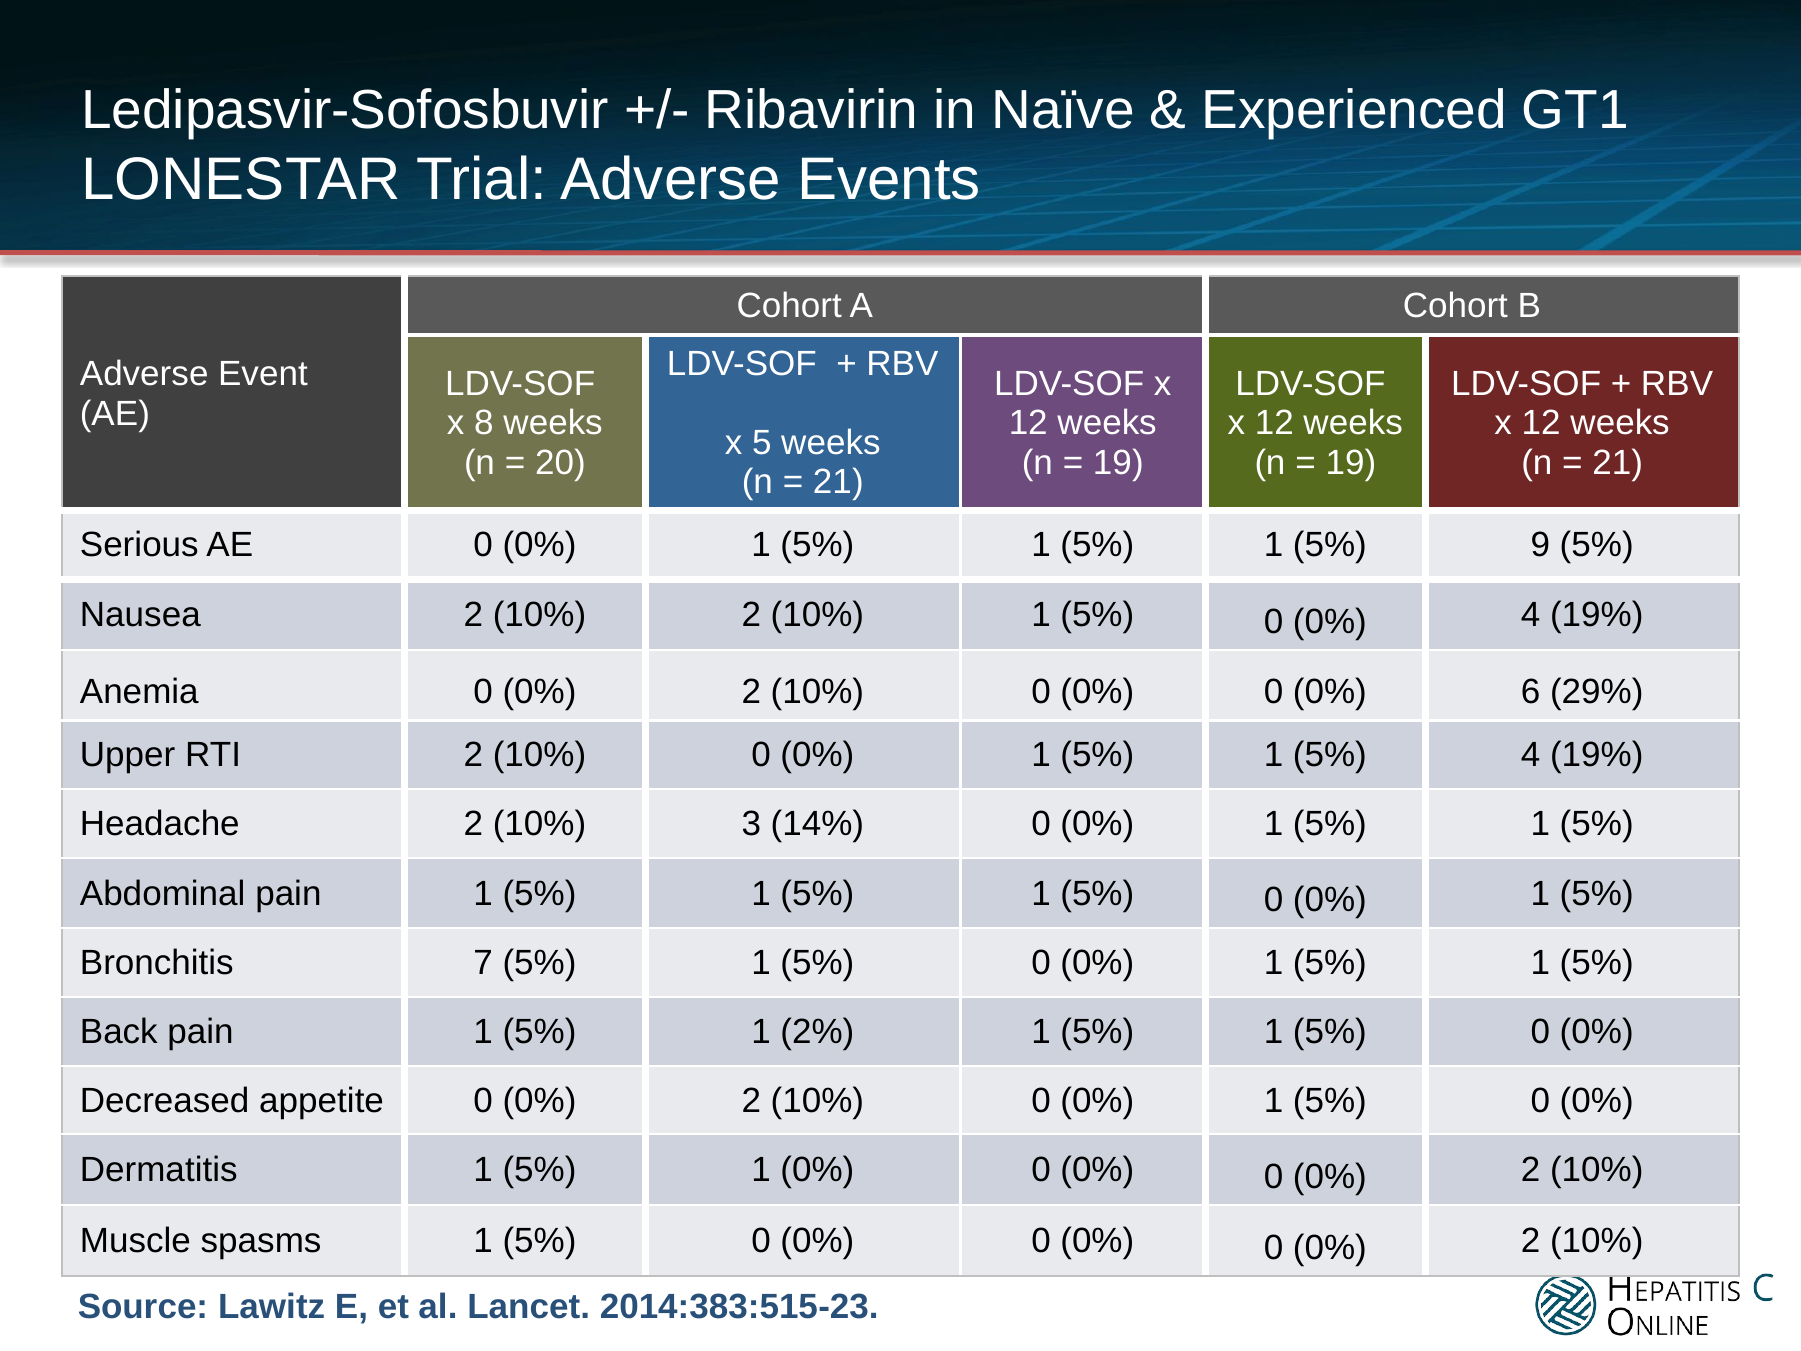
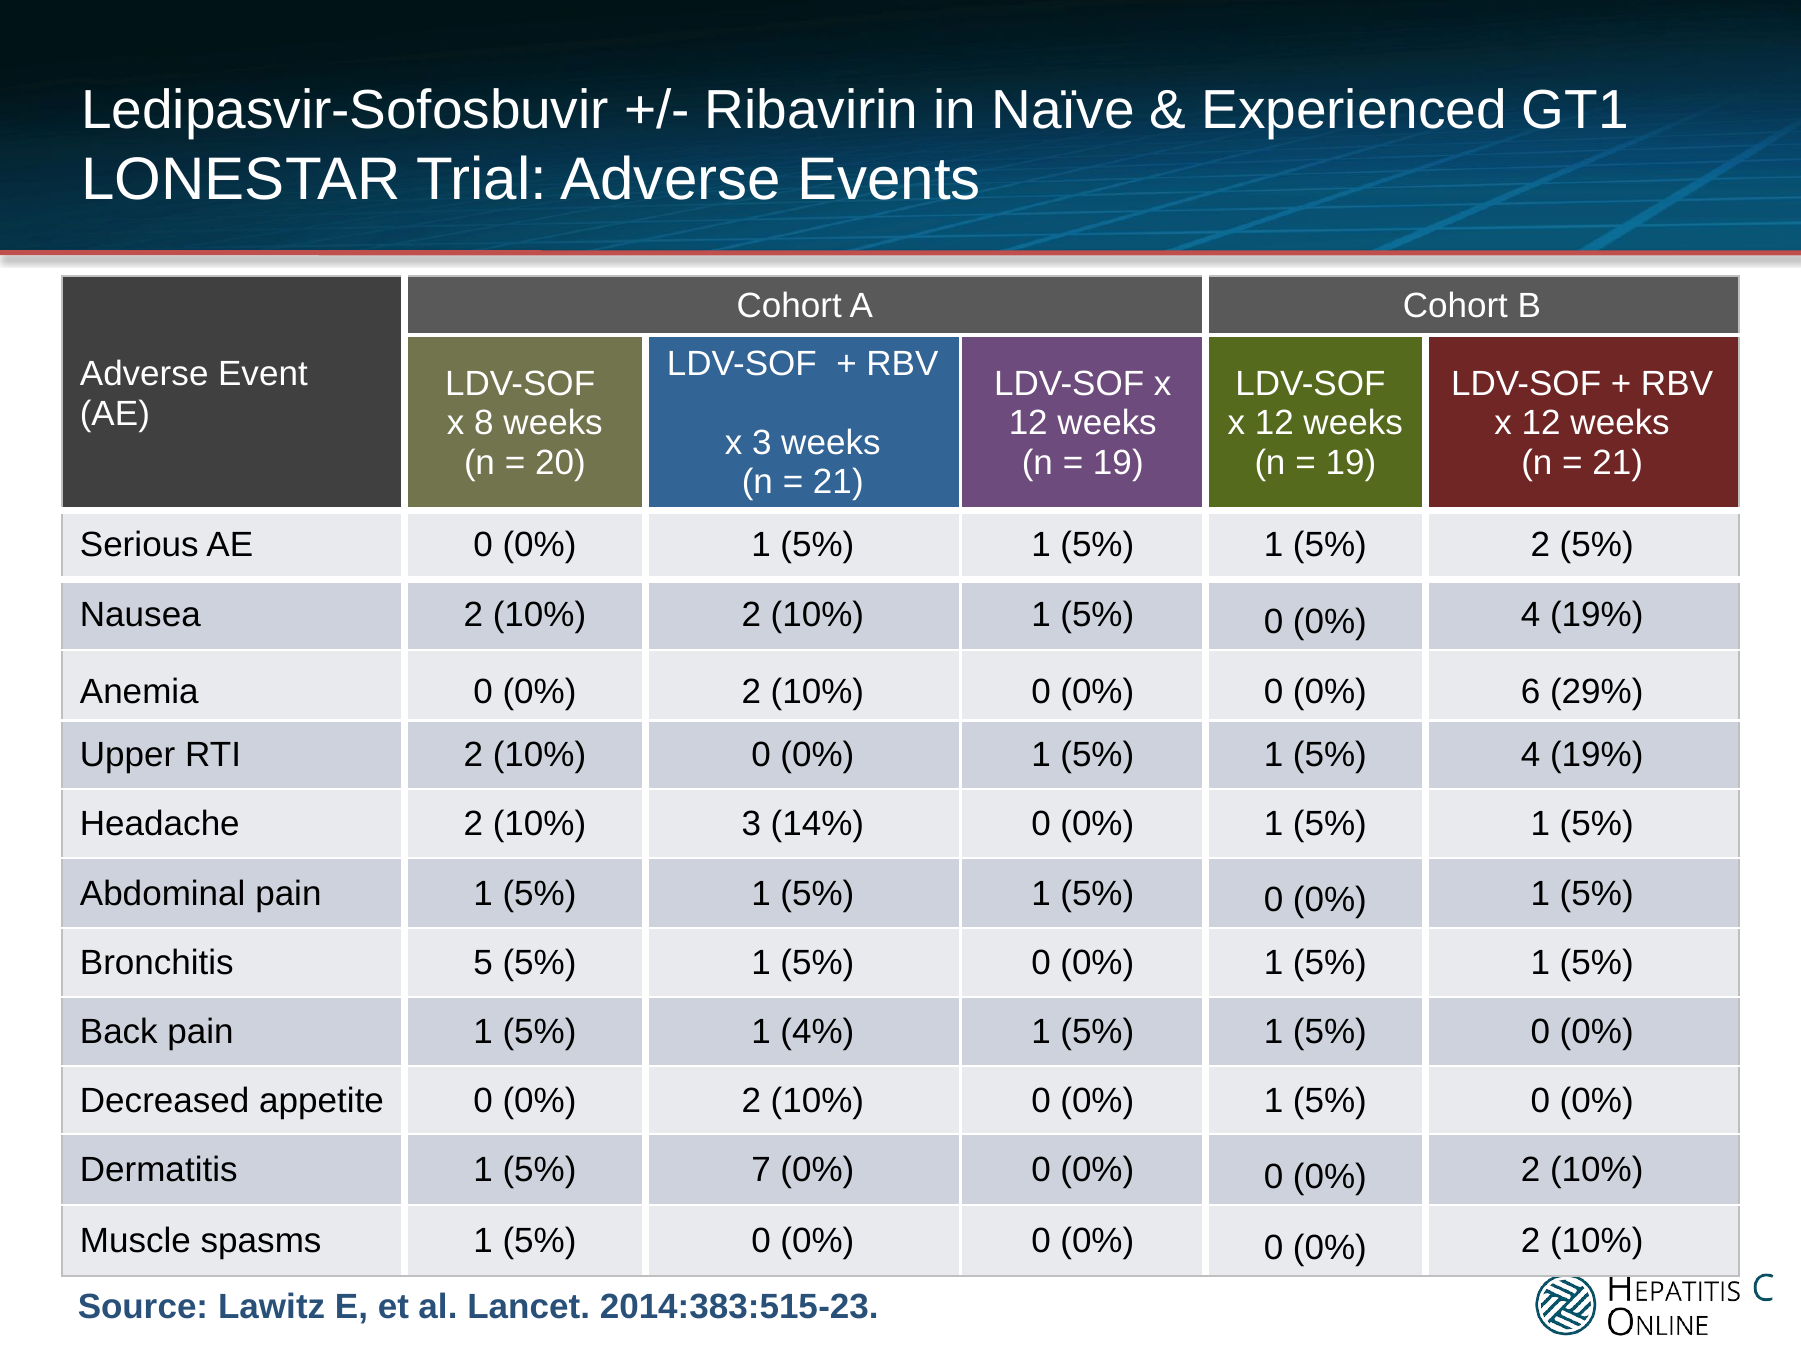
x 5: 5 -> 3
5% 9: 9 -> 2
7: 7 -> 5
2%: 2% -> 4%
Dermatitis 1 5% 1: 1 -> 7
